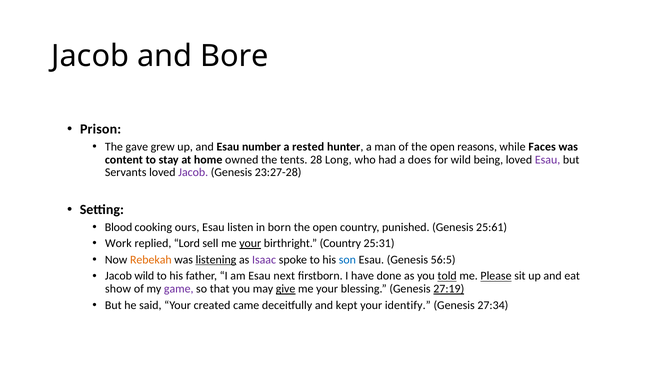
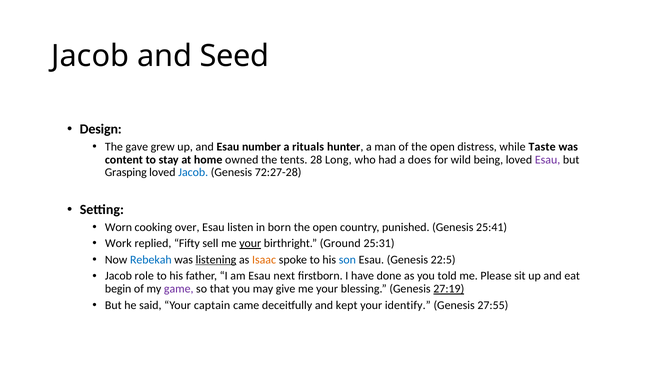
Bore: Bore -> Seed
Prison: Prison -> Design
rested: rested -> rituals
reasons: reasons -> distress
Faces: Faces -> Taste
Servants: Servants -> Grasping
Jacob at (193, 173) colour: purple -> blue
23:27-28: 23:27-28 -> 72:27-28
Blood: Blood -> Worn
ours: ours -> over
25:61: 25:61 -> 25:41
Lord: Lord -> Fifty
birthright Country: Country -> Ground
Rebekah colour: orange -> blue
Isaac colour: purple -> orange
56:5: 56:5 -> 22:5
Jacob wild: wild -> role
told underline: present -> none
Please underline: present -> none
show: show -> begin
give underline: present -> none
created: created -> captain
27:34: 27:34 -> 27:55
